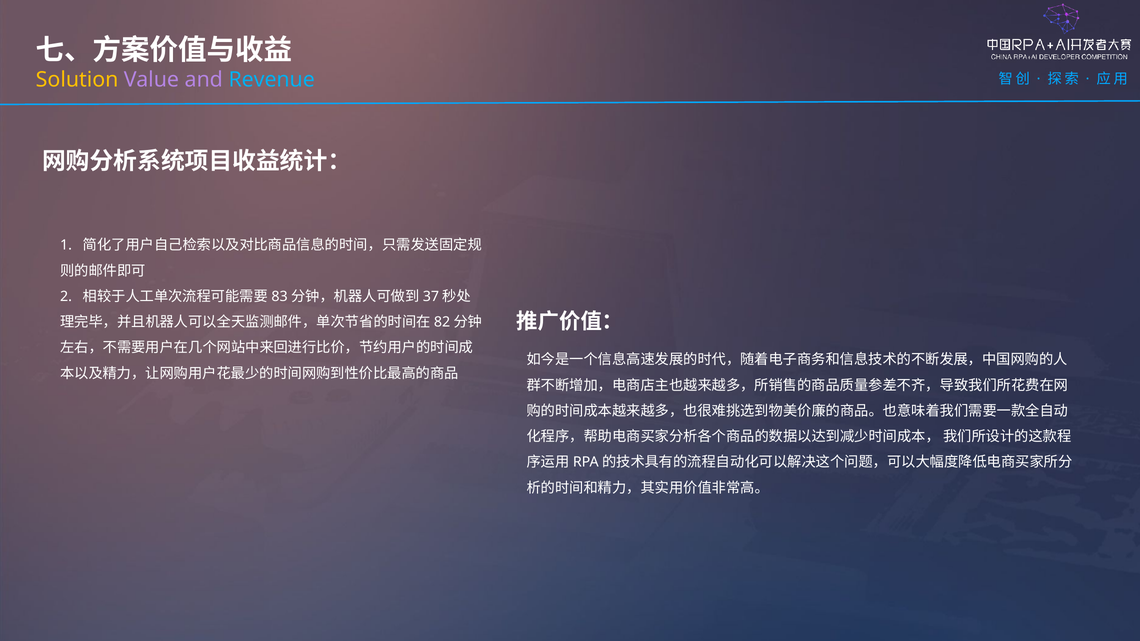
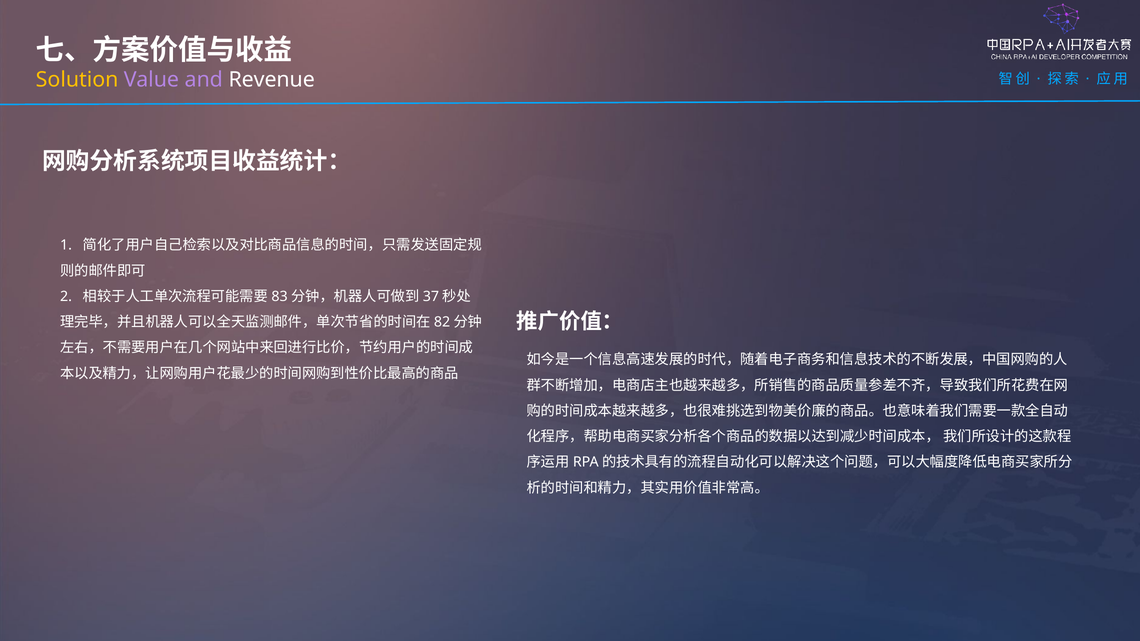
Revenue colour: light blue -> white
